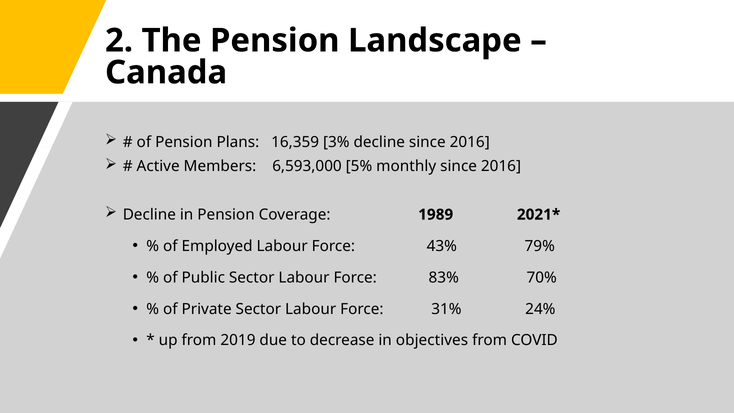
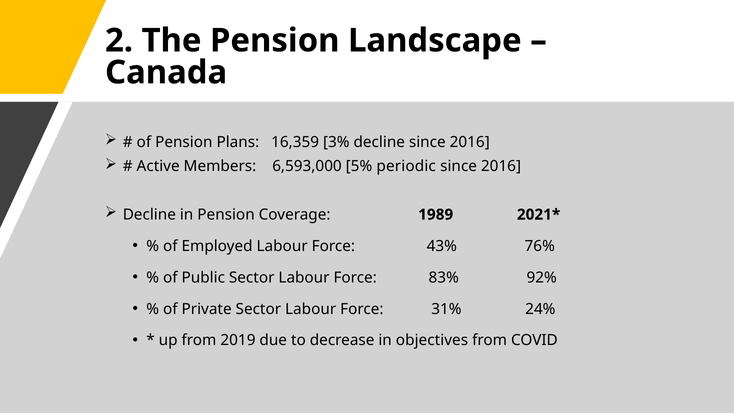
monthly: monthly -> periodic
79%: 79% -> 76%
70%: 70% -> 92%
